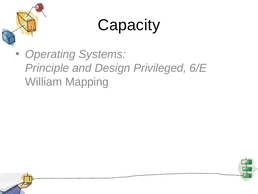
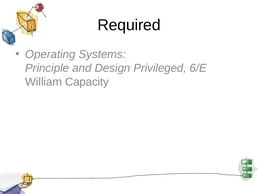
Capacity: Capacity -> Required
Mapping: Mapping -> Capacity
